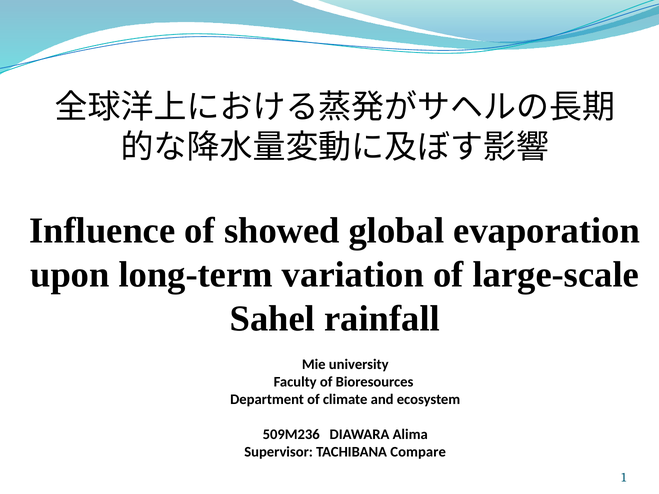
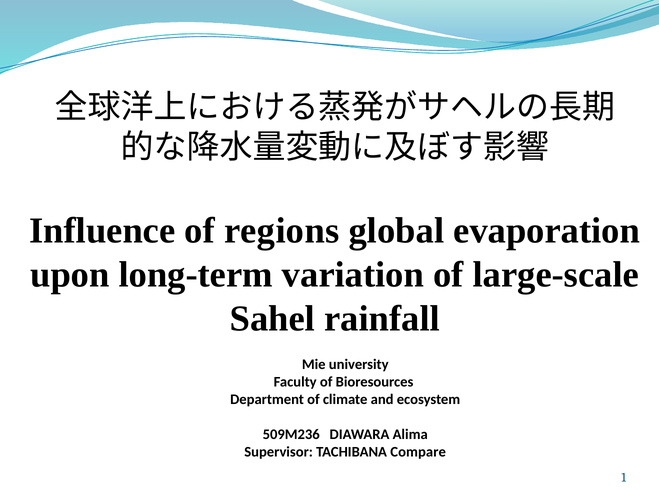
showed: showed -> regions
